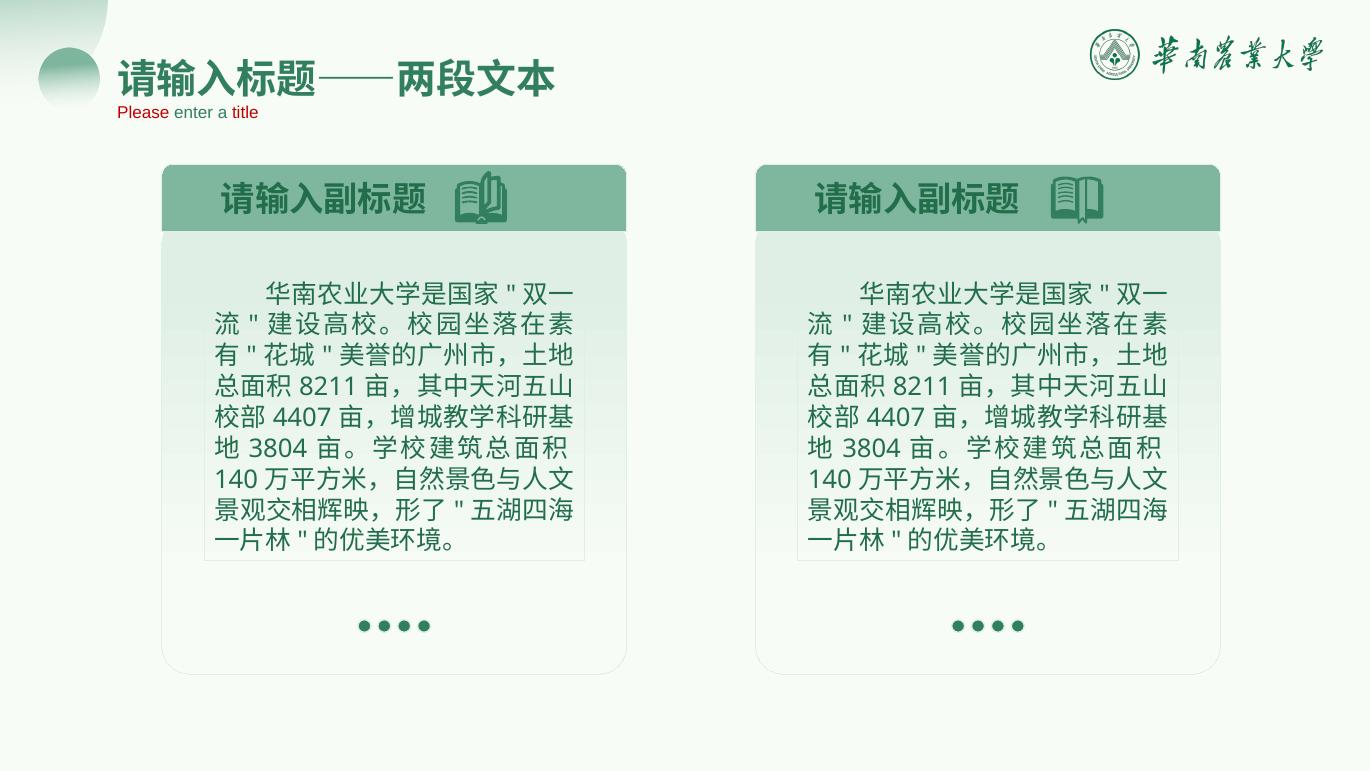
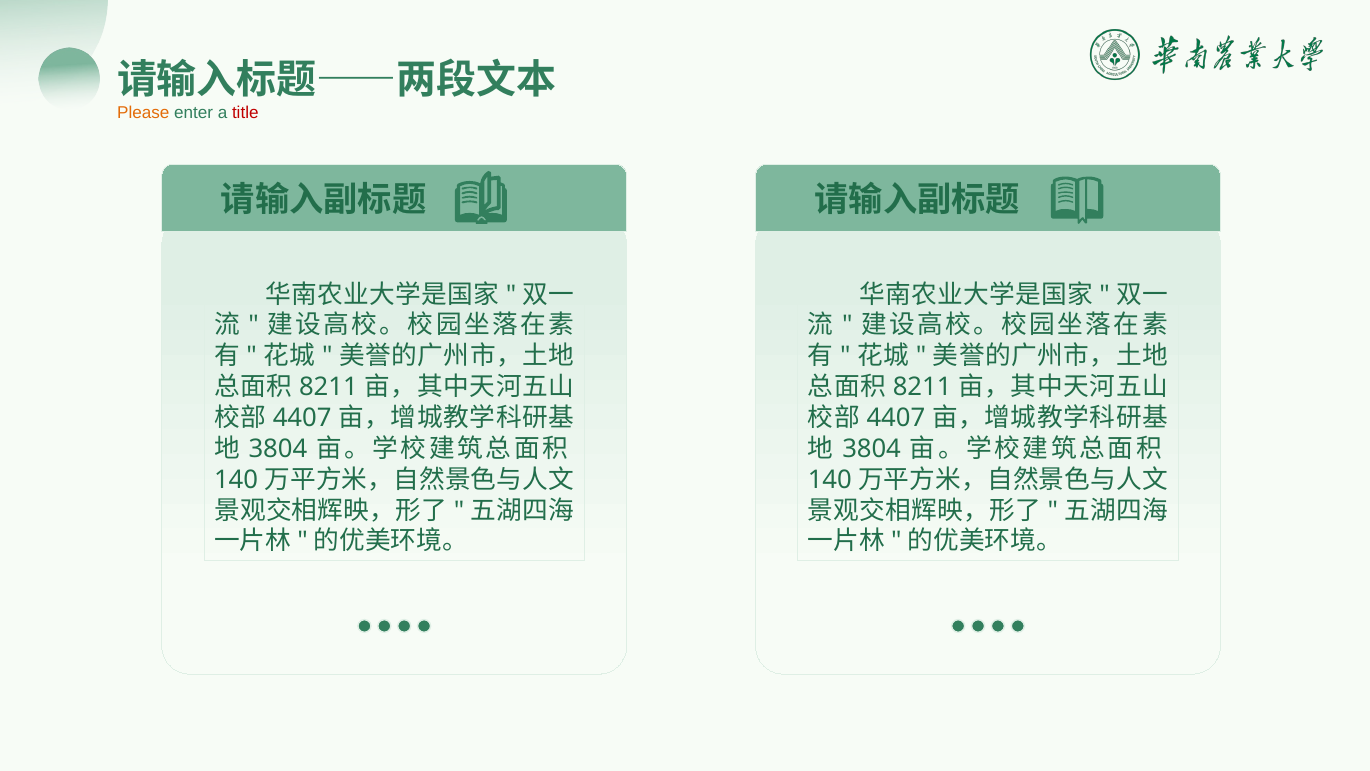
Please colour: red -> orange
